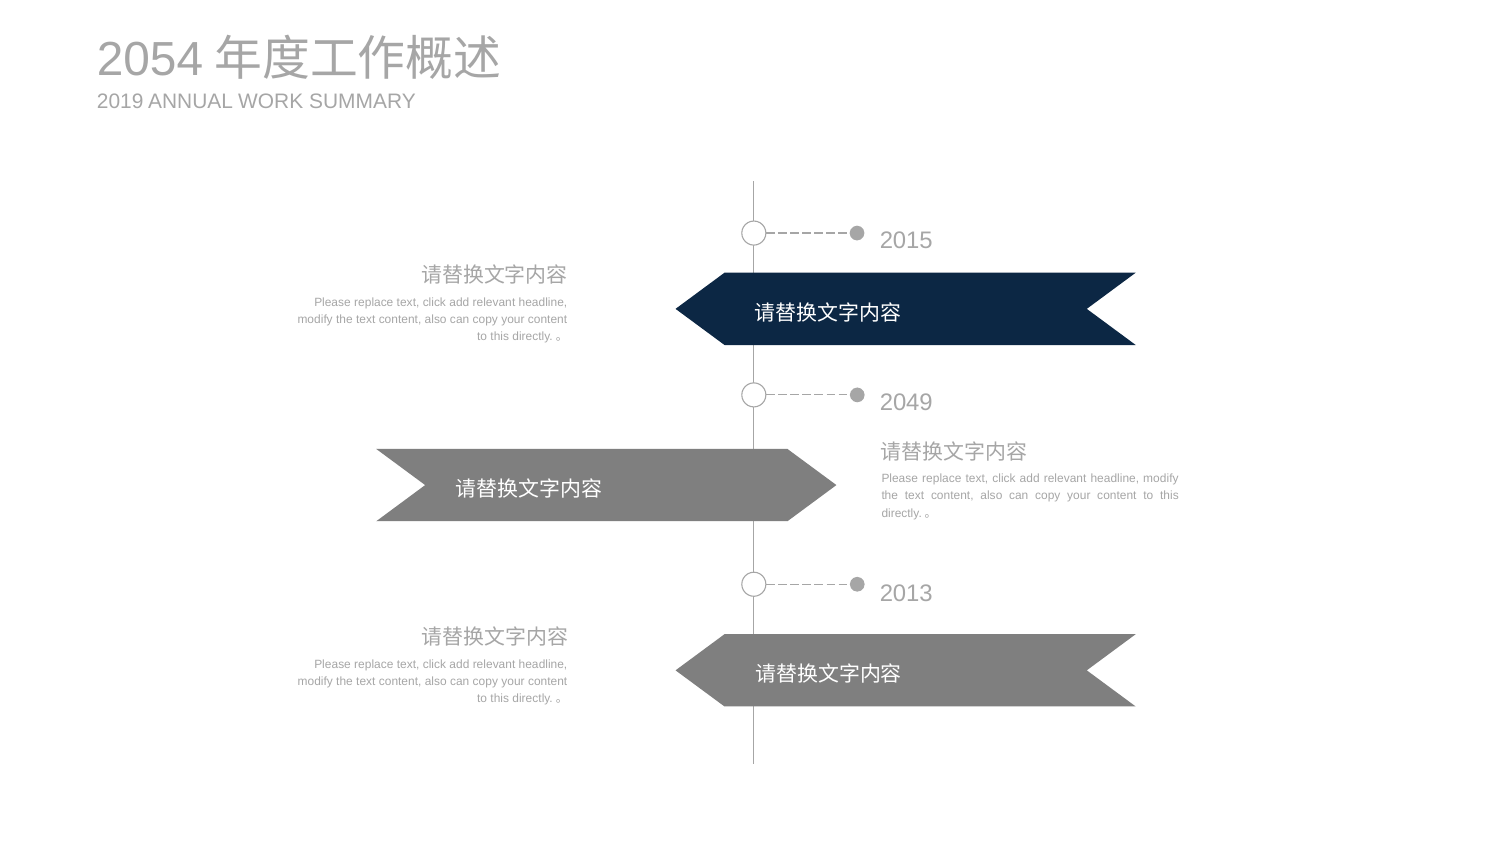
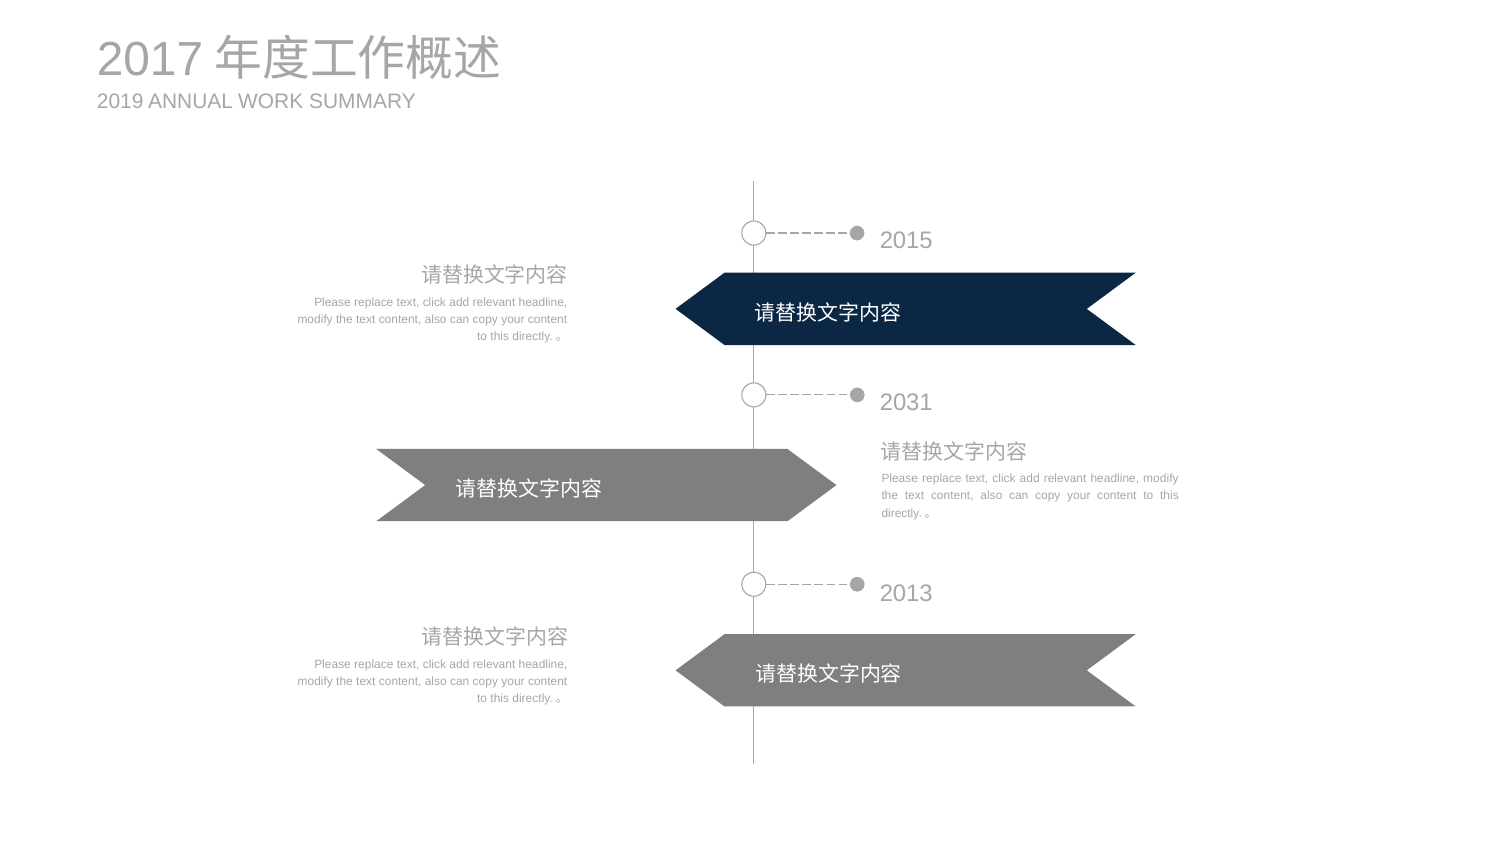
2054: 2054 -> 2017
2049: 2049 -> 2031
